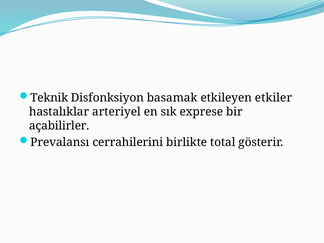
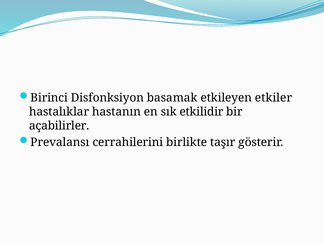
Teknik: Teknik -> Birinci
arteriyel: arteriyel -> hastanın
exprese: exprese -> etkilidir
total: total -> taşır
